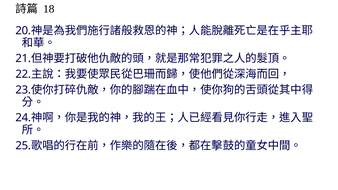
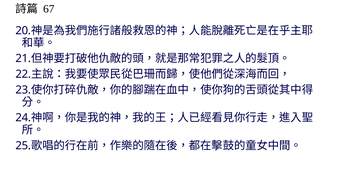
18: 18 -> 67
